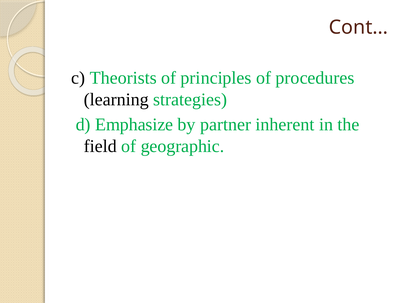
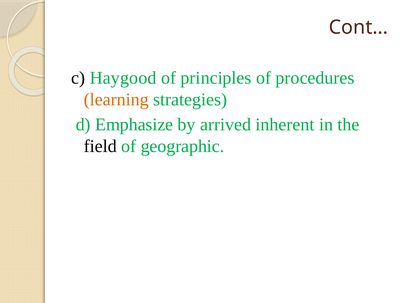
Theorists: Theorists -> Haygood
learning colour: black -> orange
partner: partner -> arrived
